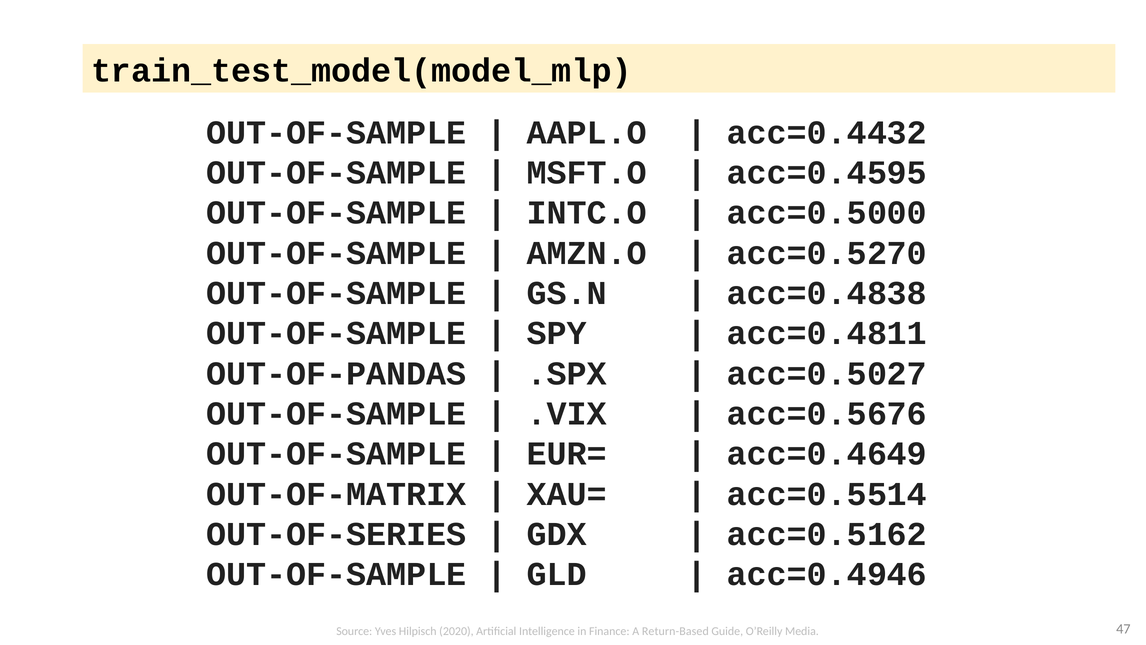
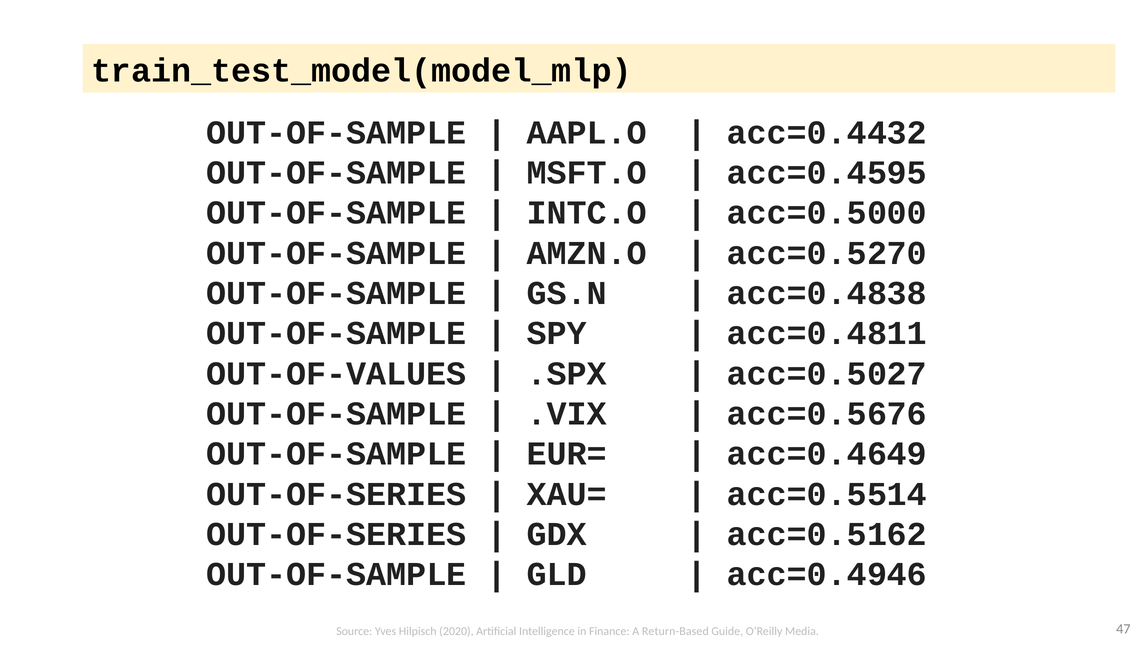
OUT-OF-PANDAS: OUT-OF-PANDAS -> OUT-OF-VALUES
OUT-OF-MATRIX at (336, 494): OUT-OF-MATRIX -> OUT-OF-SERIES
